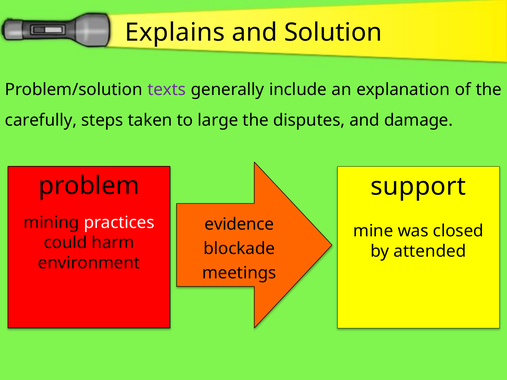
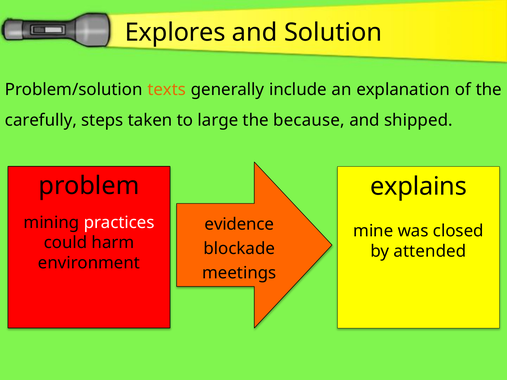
Explains: Explains -> Explores
texts colour: purple -> orange
disputes: disputes -> because
damage: damage -> shipped
support: support -> explains
